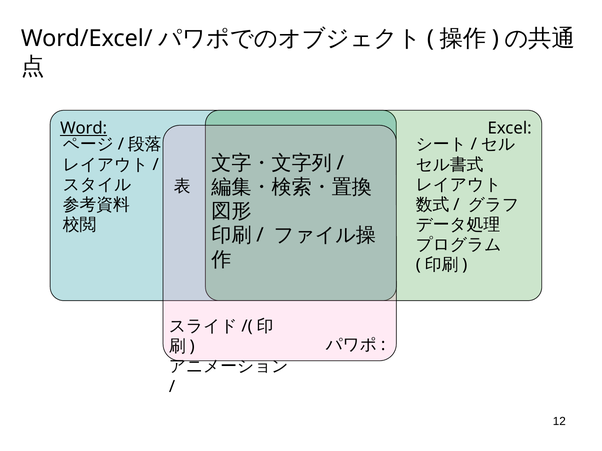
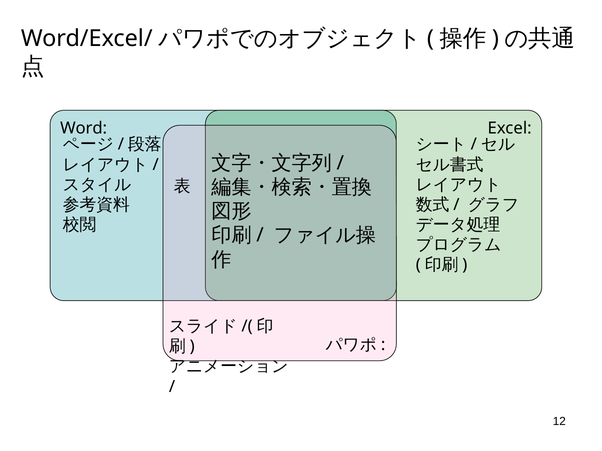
Word underline: present -> none
